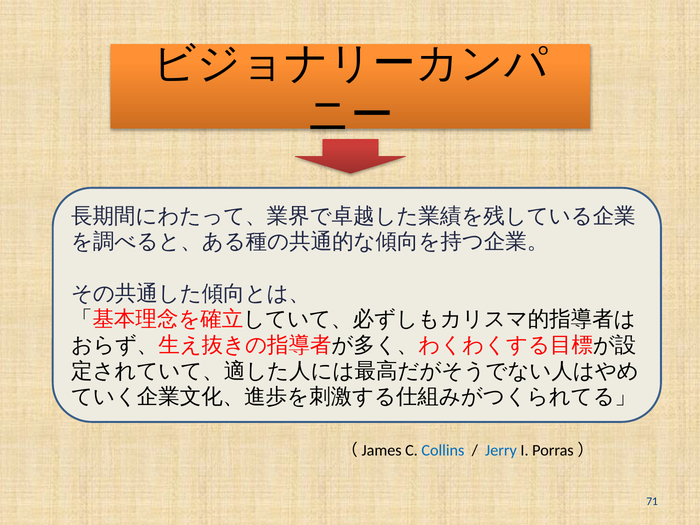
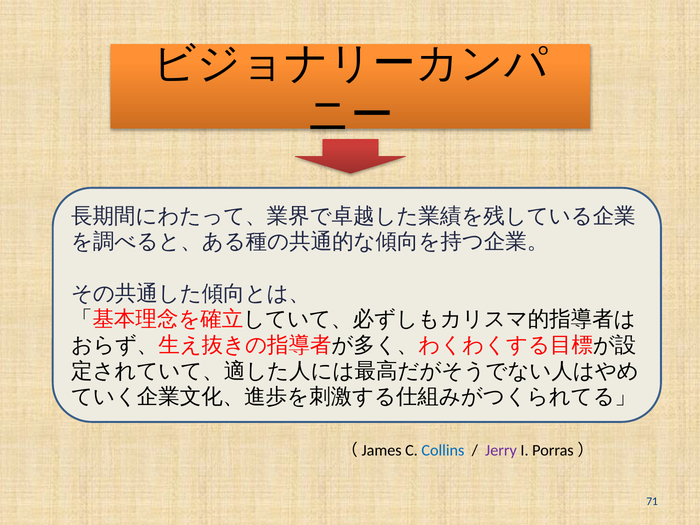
Jerry colour: blue -> purple
